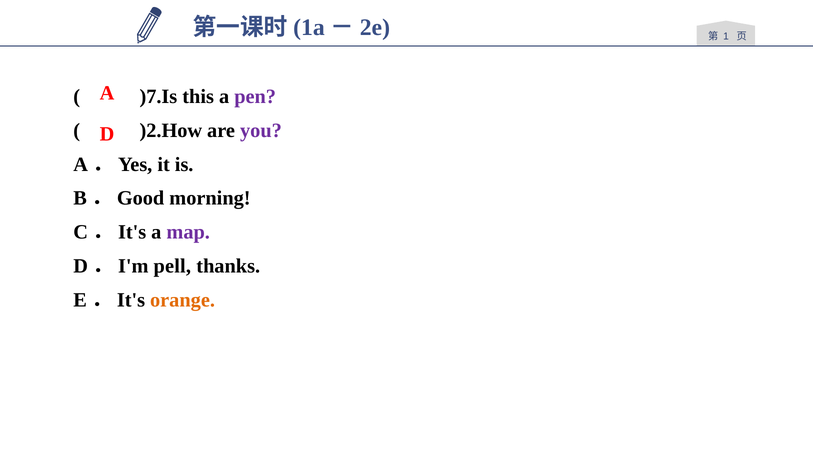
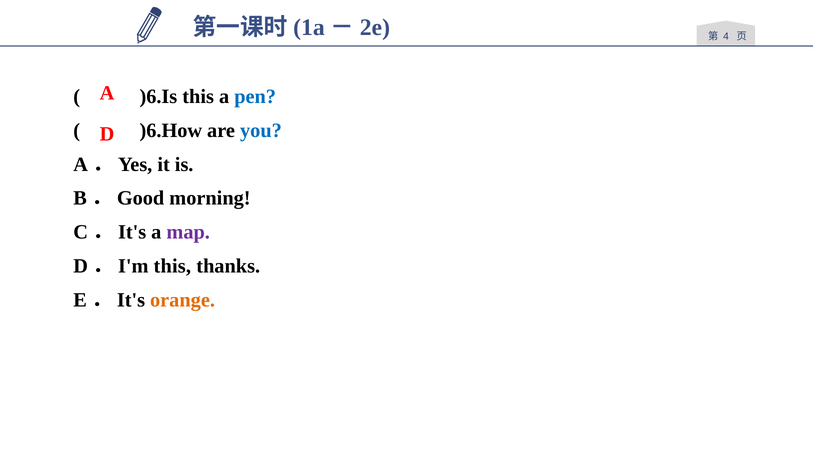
1: 1 -> 4
)7.Is: )7.Is -> )6.Is
pen colour: purple -> blue
)2.How: )2.How -> )6.How
you colour: purple -> blue
D．I'm pell: pell -> this
